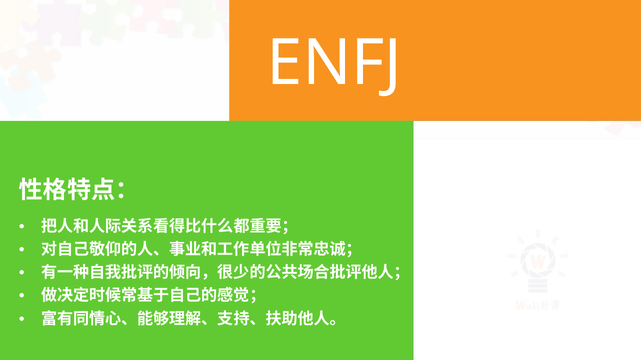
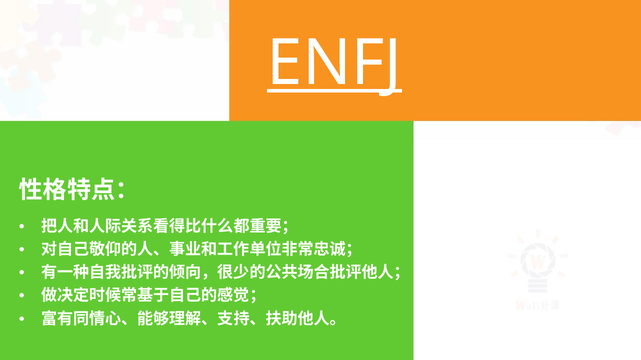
ENFJ underline: none -> present
